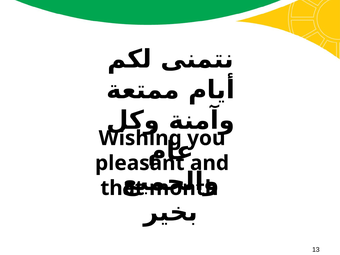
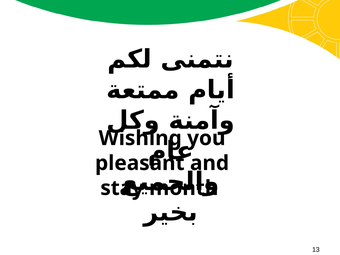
that: that -> stay
